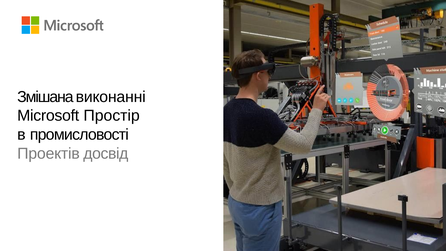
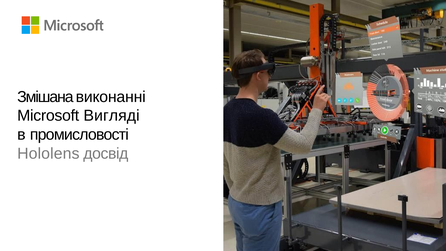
Простір: Простір -> Вигляді
Проектів: Проектів -> Hololens
